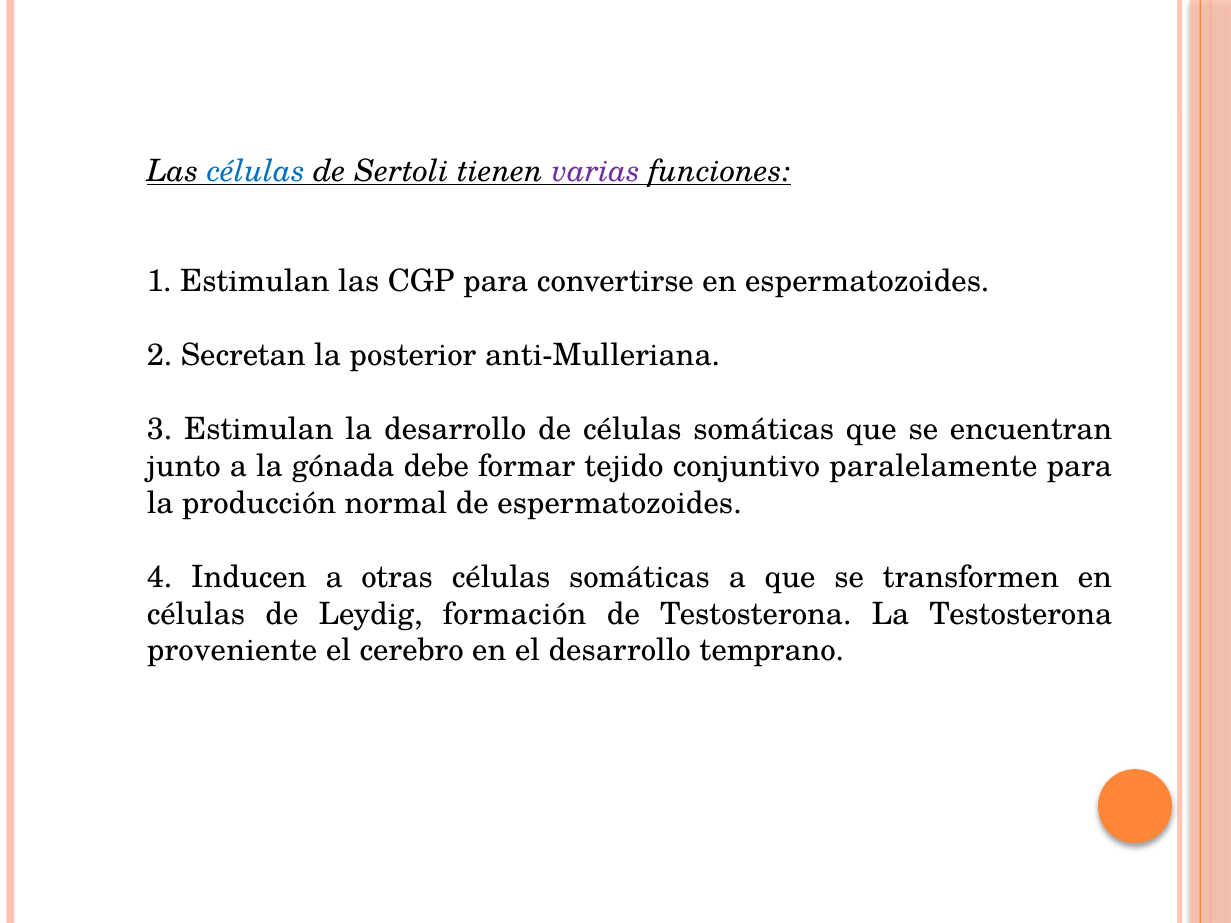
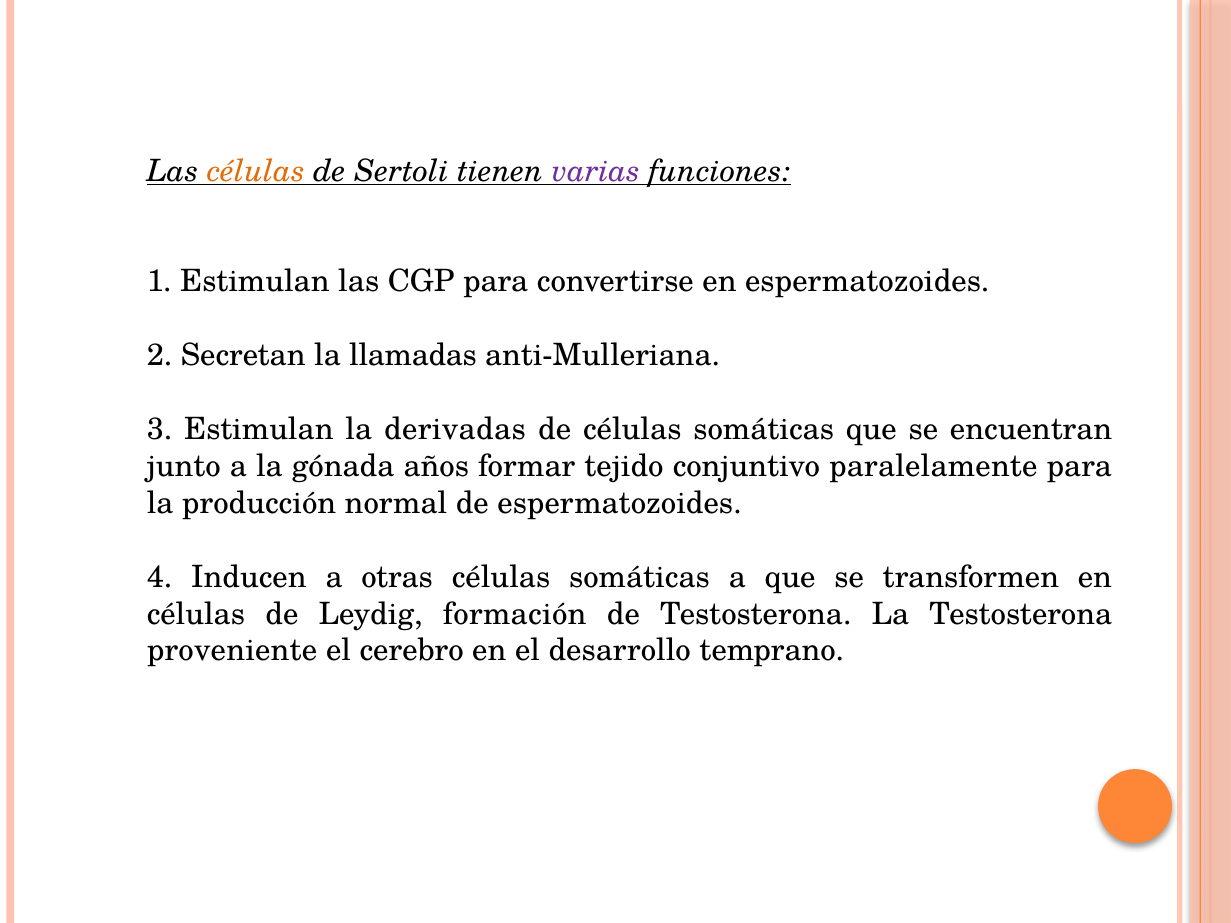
células at (256, 171) colour: blue -> orange
posterior: posterior -> llamadas
la desarrollo: desarrollo -> derivadas
debe: debe -> años
